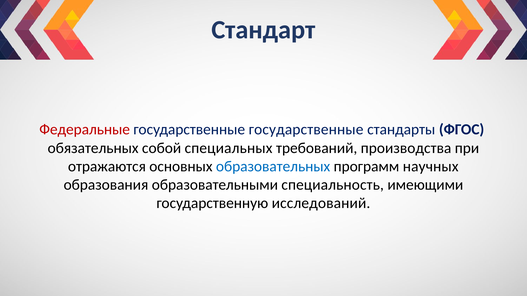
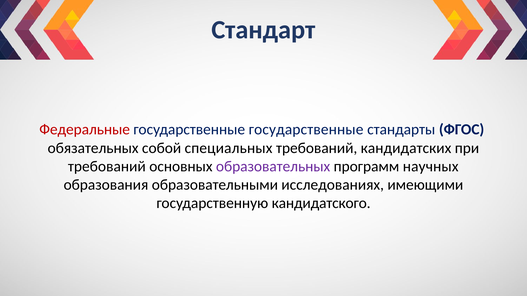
производства: производства -> кандидатских
отражаются at (107, 167): отражаются -> требований
образовательных colour: blue -> purple
специальность: специальность -> исследованиях
исследований: исследований -> кандидатского
